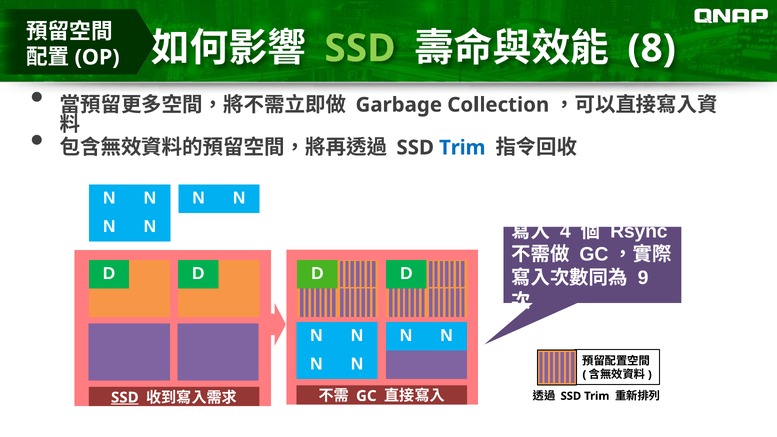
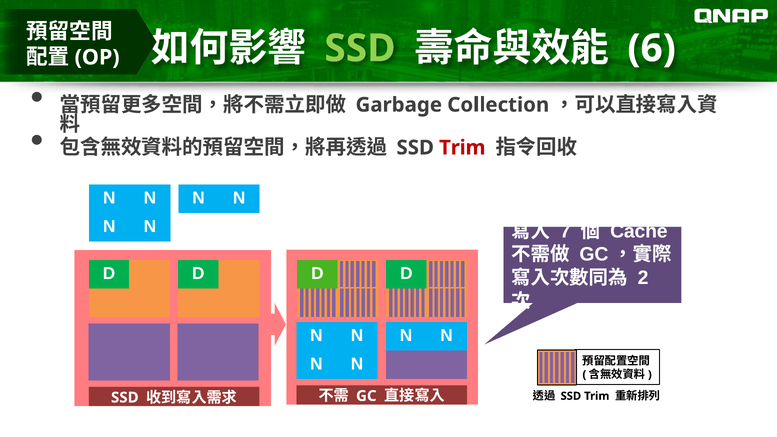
8: 8 -> 6
Trim at (462, 148) colour: blue -> red
4: 4 -> 7
Rsync: Rsync -> Cache
9: 9 -> 2
SSD at (125, 398) underline: present -> none
